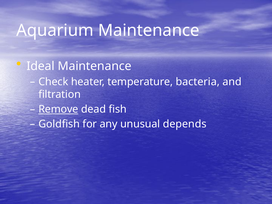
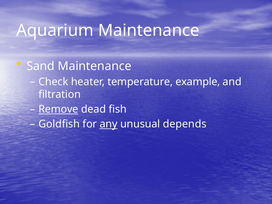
Ideal: Ideal -> Sand
bacteria: bacteria -> example
any underline: none -> present
